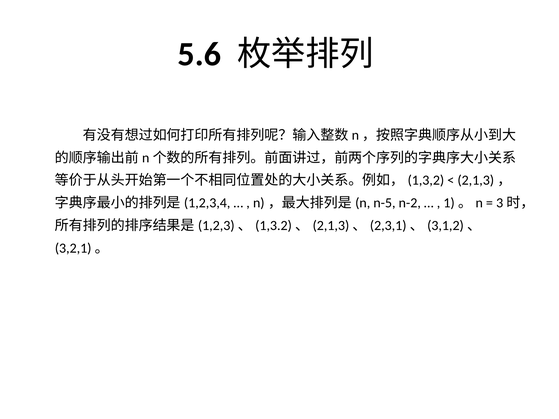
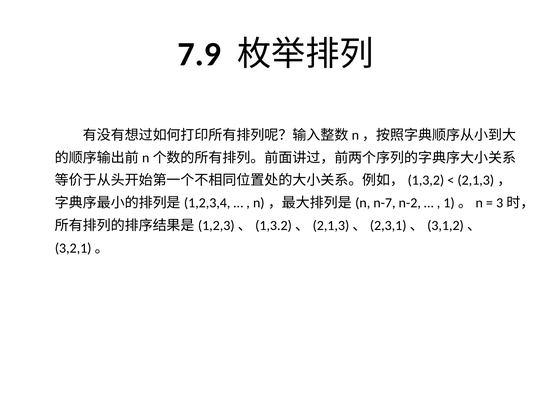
5.6: 5.6 -> 7.9
n-5: n-5 -> n-7
